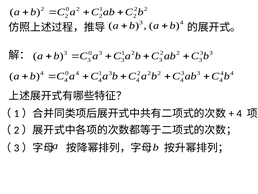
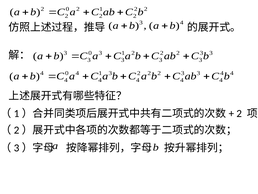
4 at (239, 113): 4 -> 2
